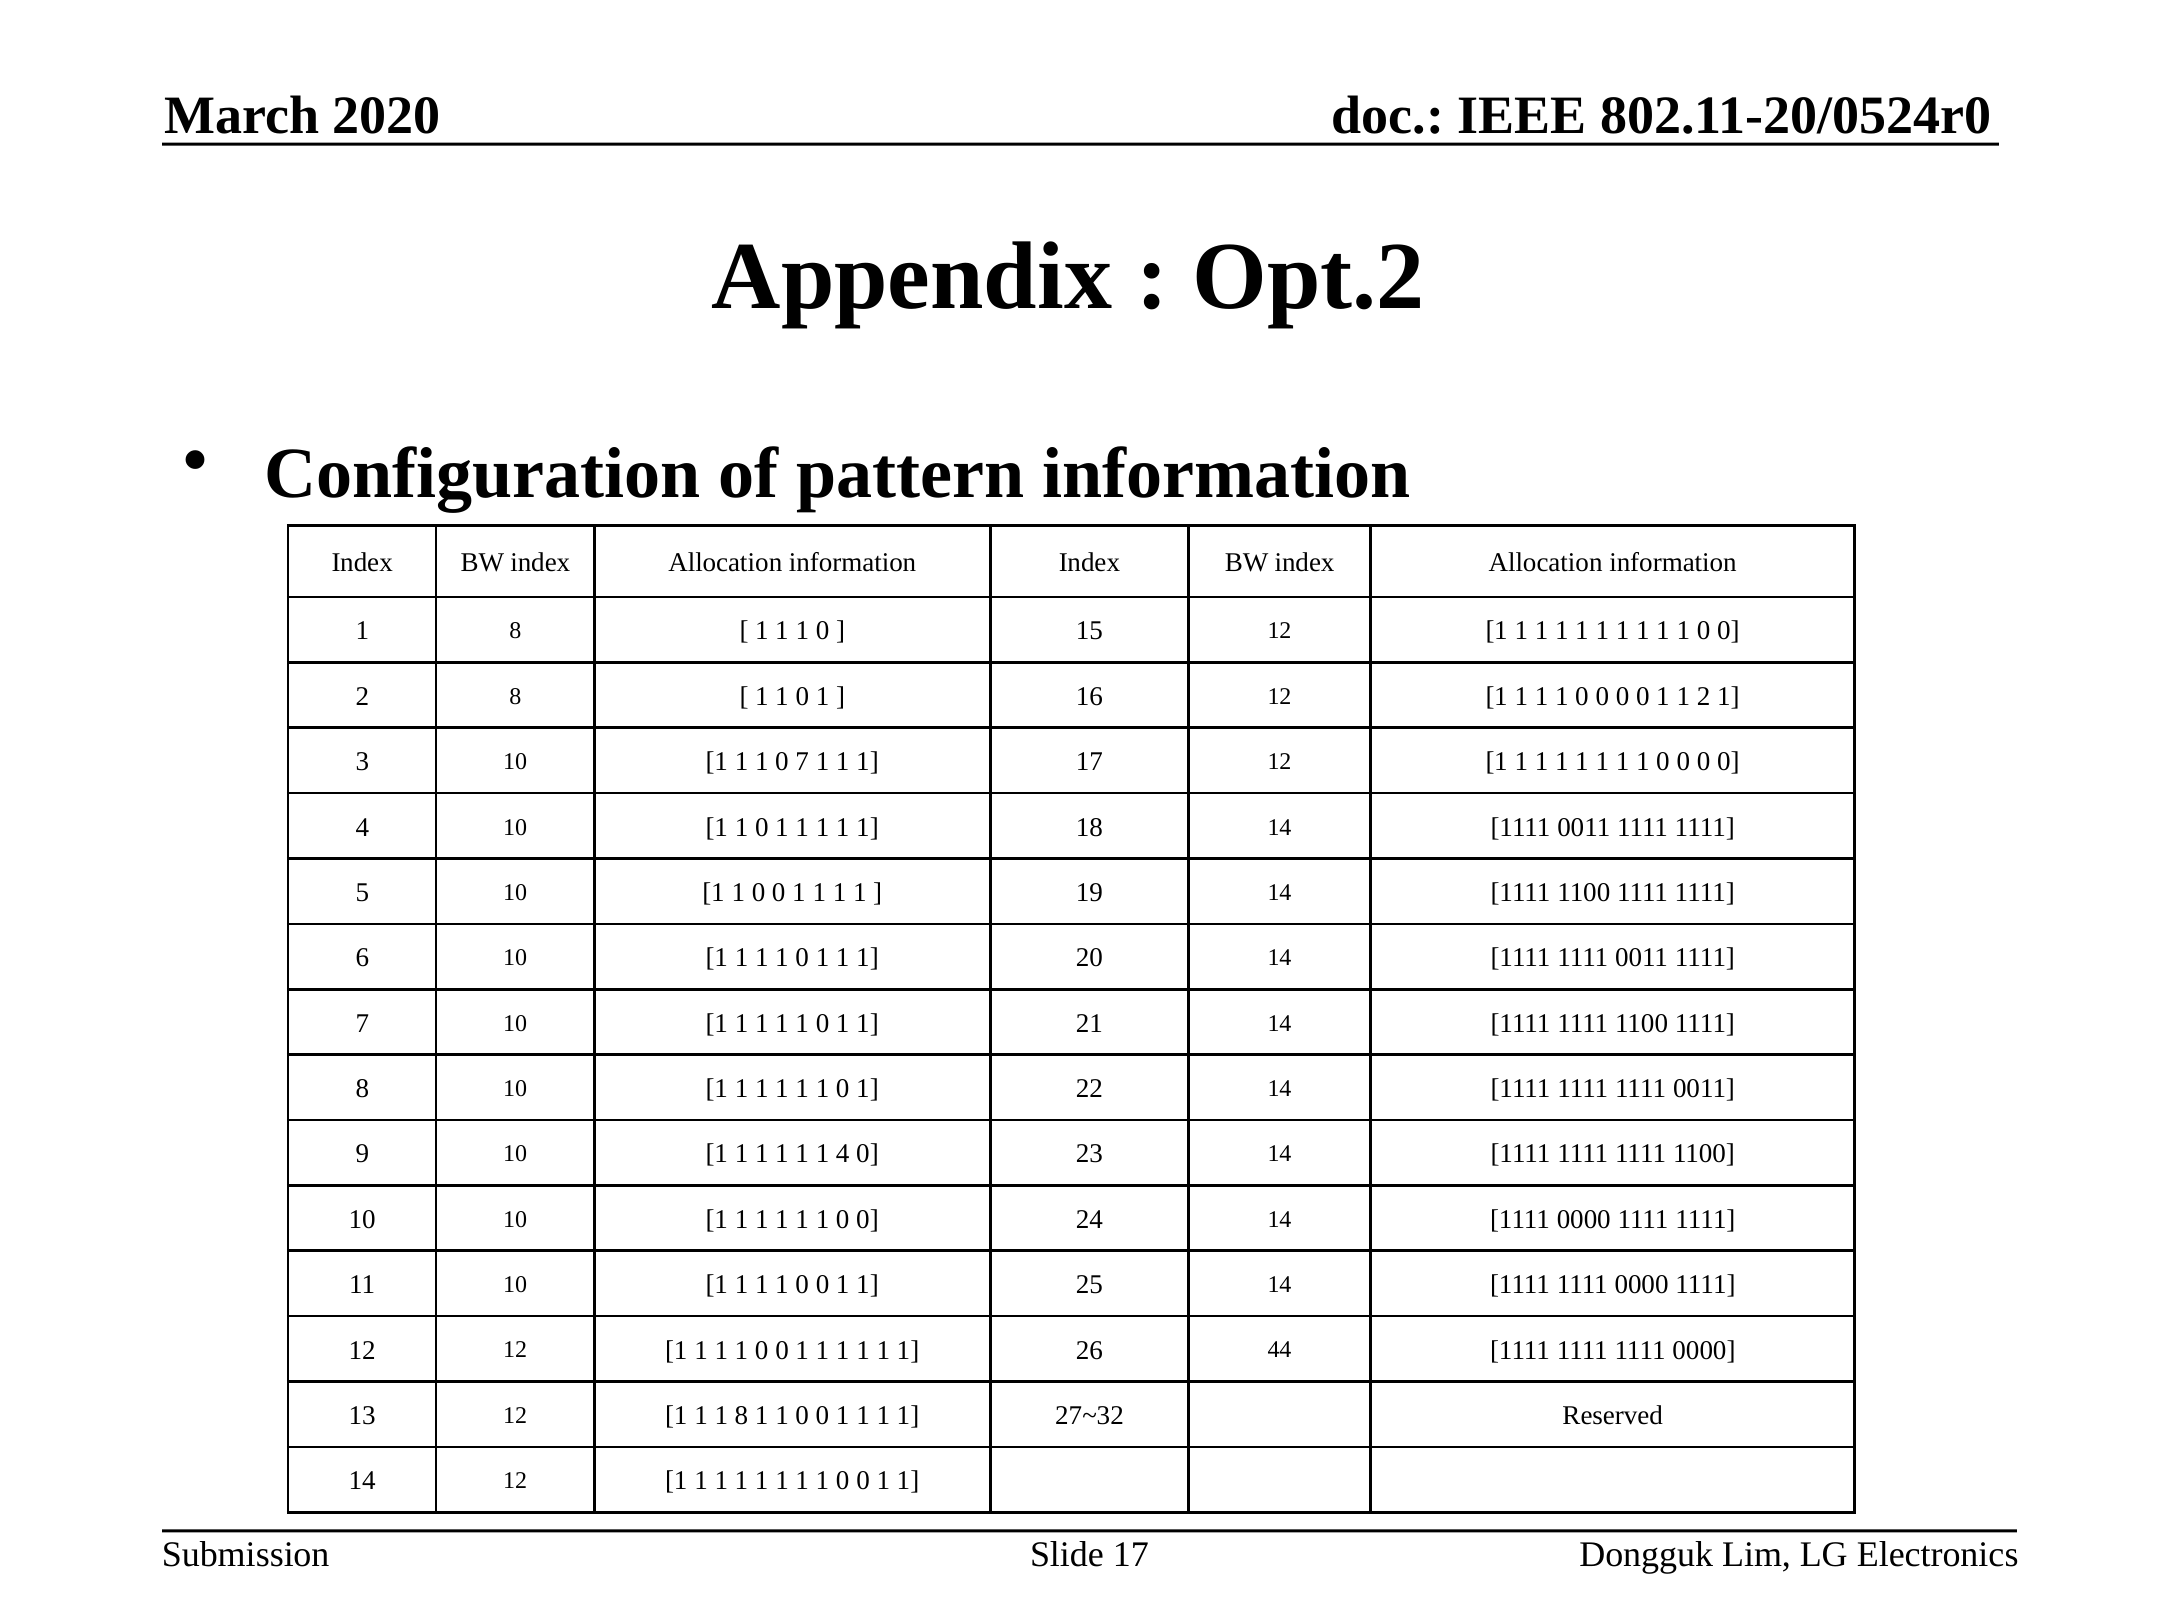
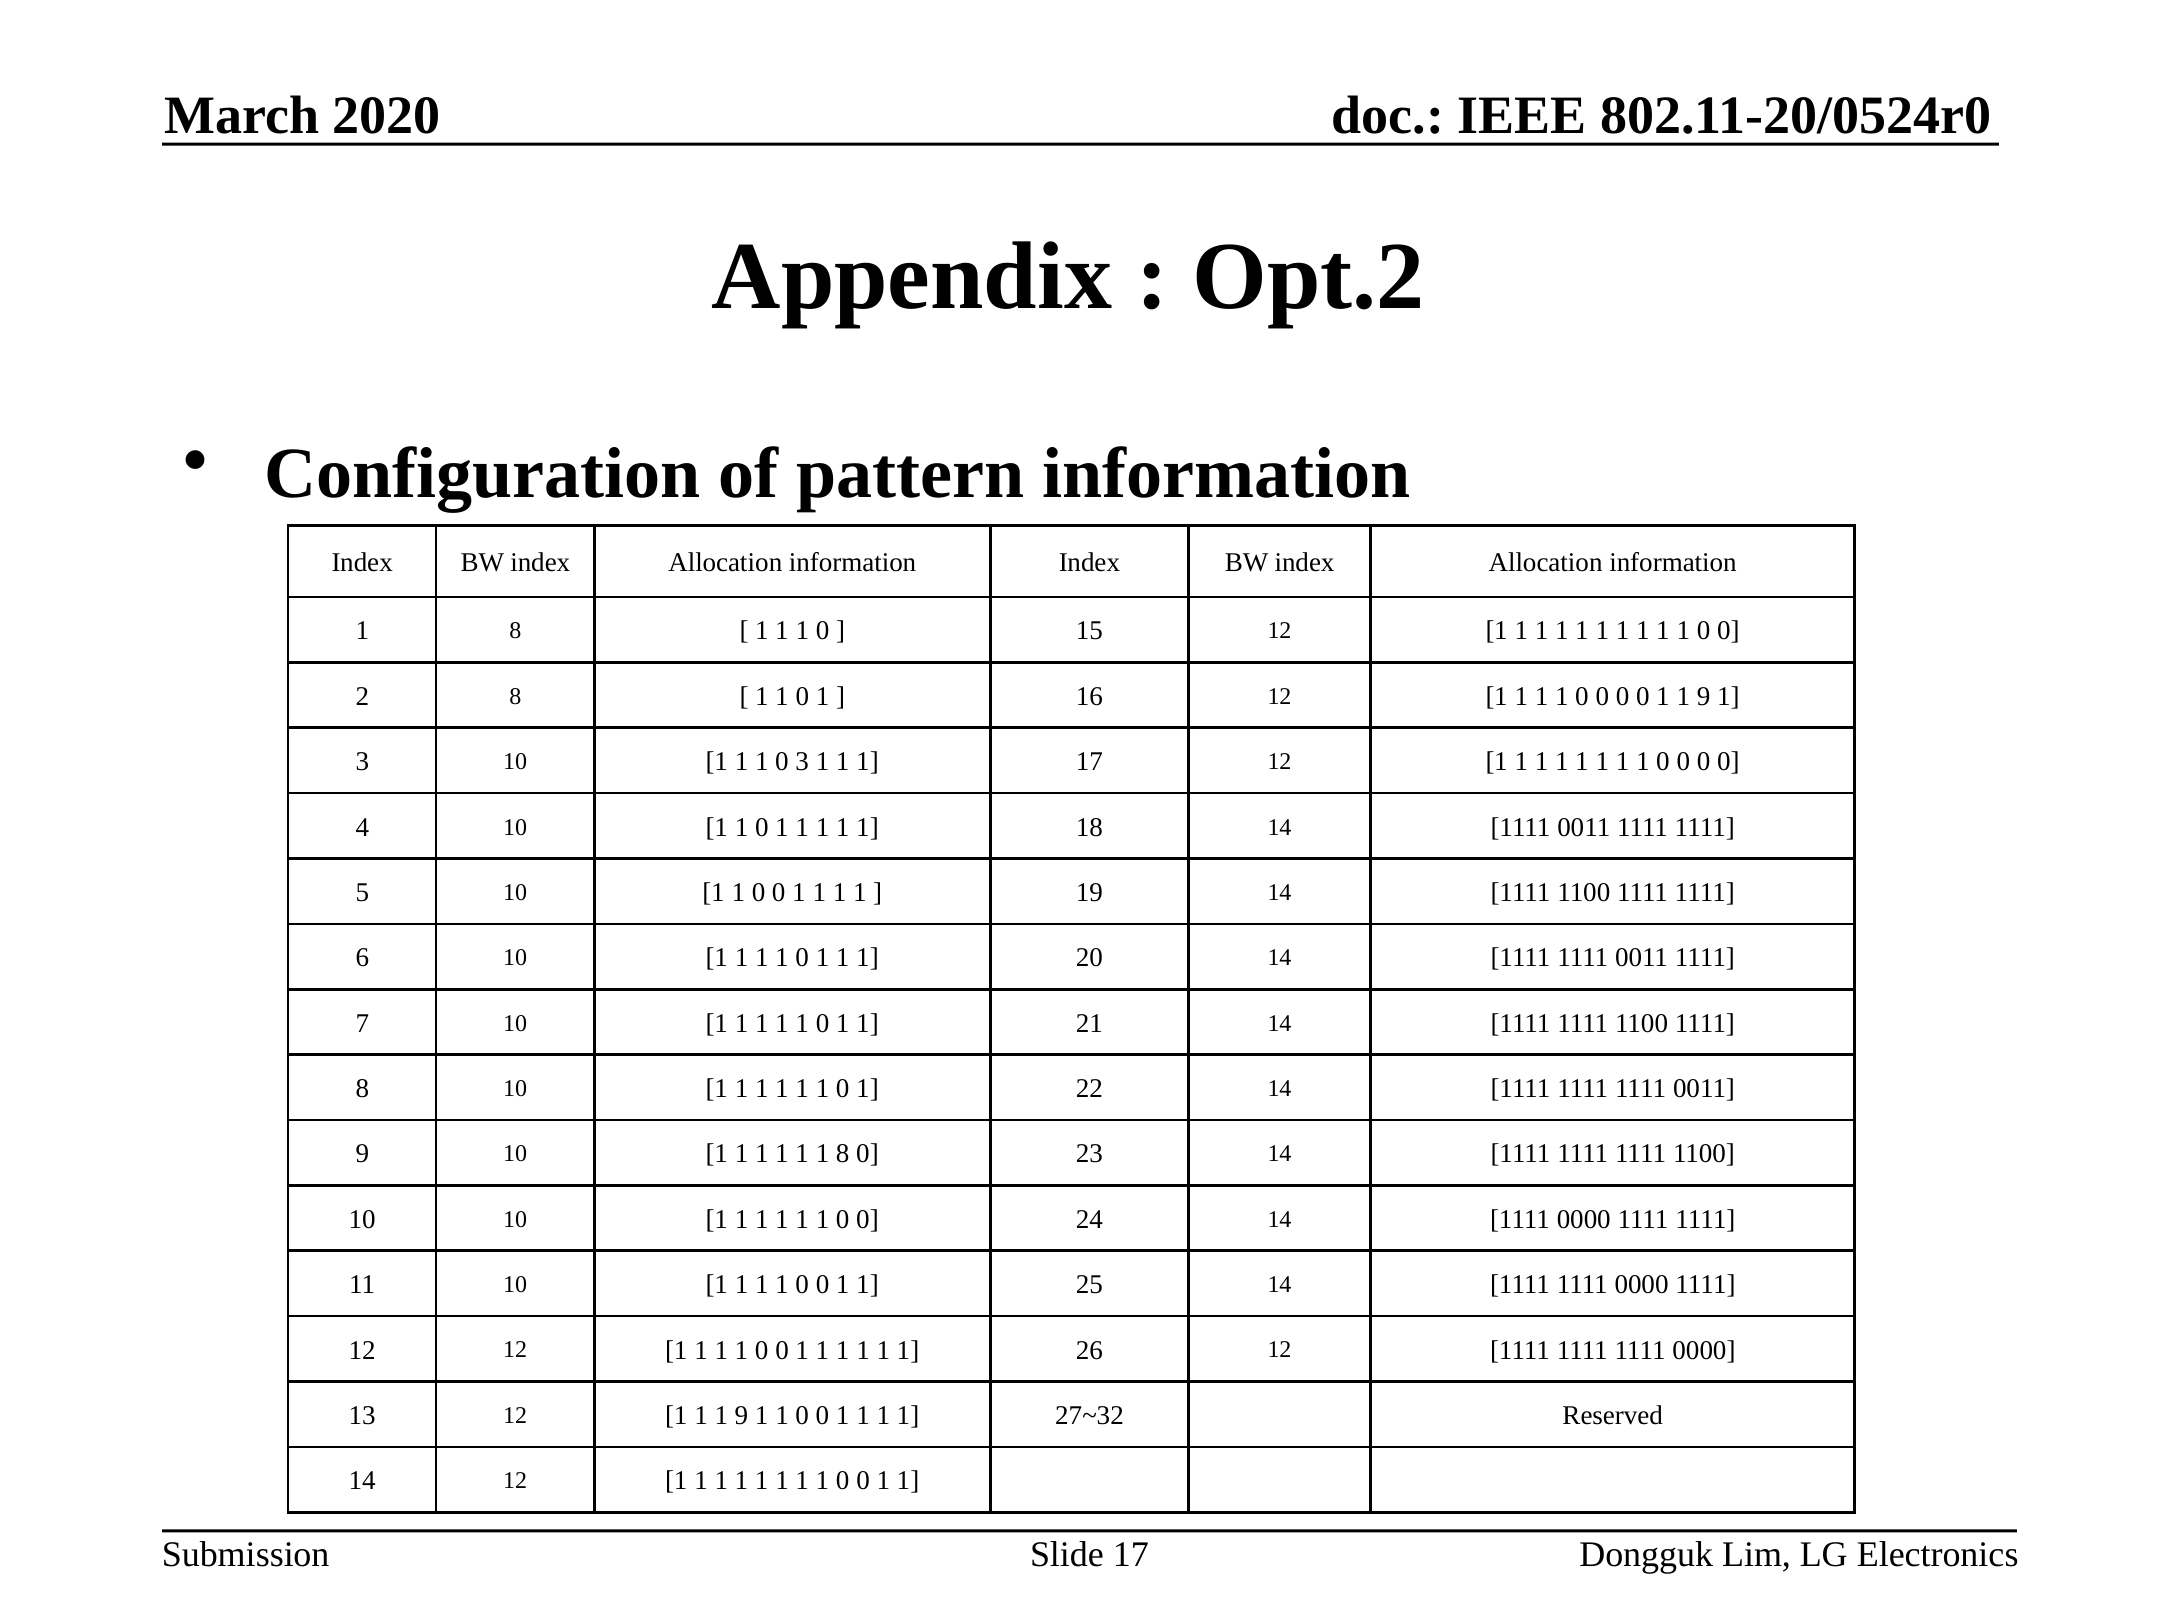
0 1 1 2: 2 -> 9
0 7: 7 -> 3
1 1 4: 4 -> 8
26 44: 44 -> 12
1 1 1 8: 8 -> 9
